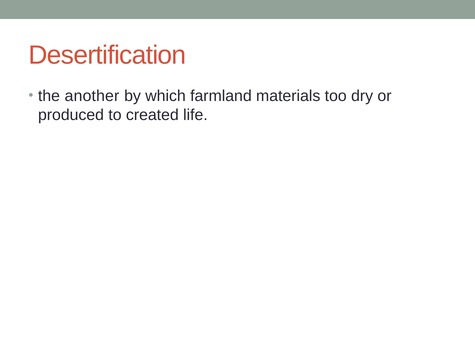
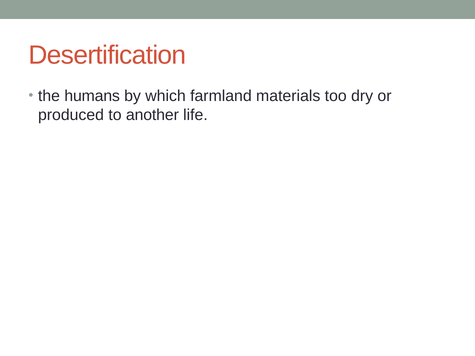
another: another -> humans
created: created -> another
